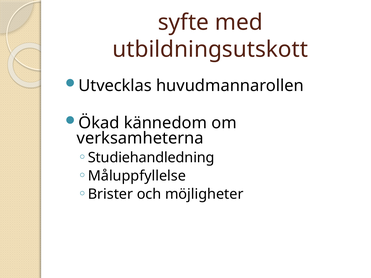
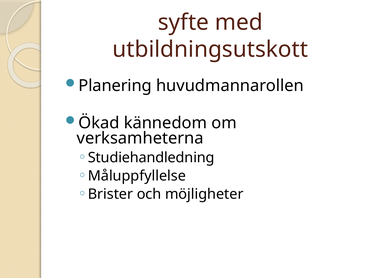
Utvecklas: Utvecklas -> Planering
